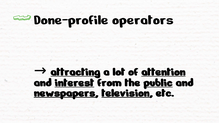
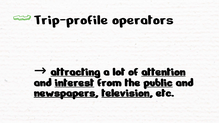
Done-profile: Done-profile -> Trip-profile
